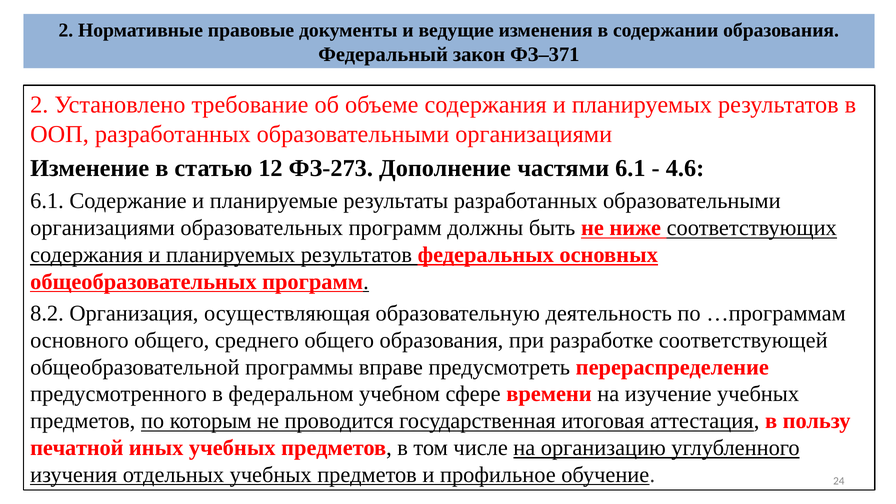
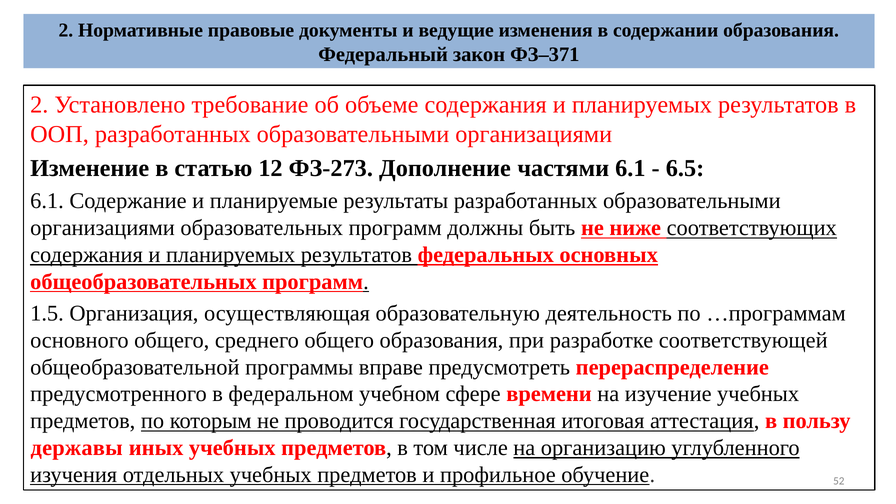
4.6: 4.6 -> 6.5
8.2: 8.2 -> 1.5
печатной: печатной -> державы
24: 24 -> 52
